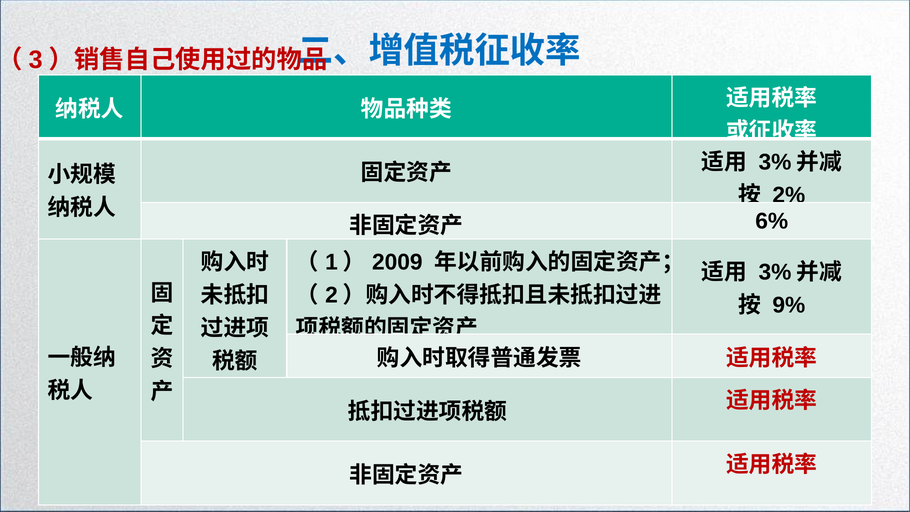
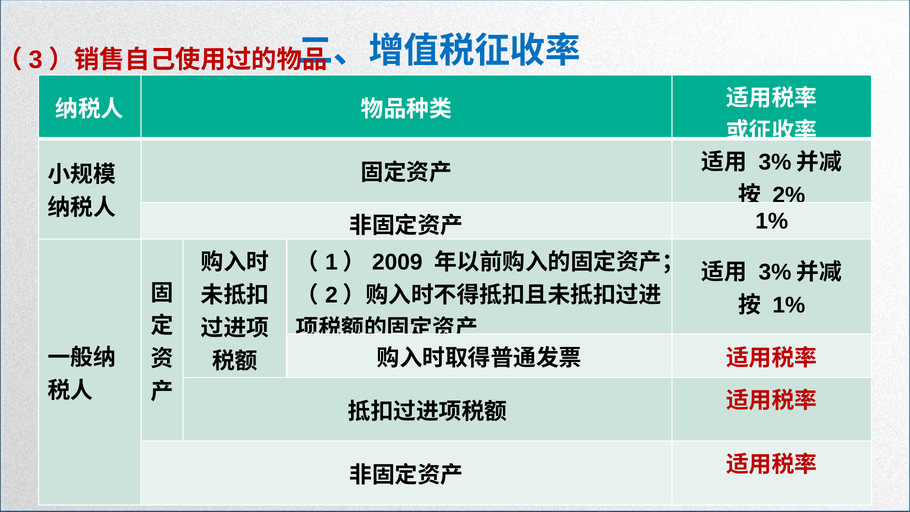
6% at (772, 221): 6% -> 1%
9% at (789, 305): 9% -> 1%
